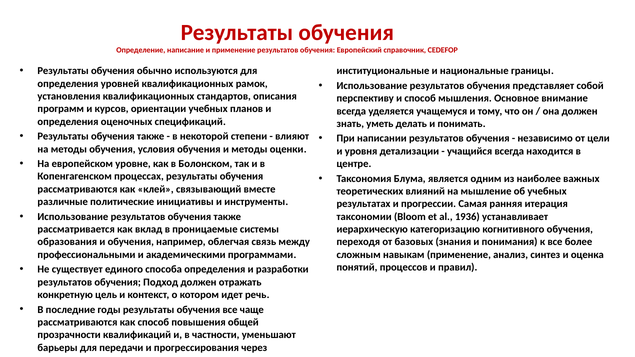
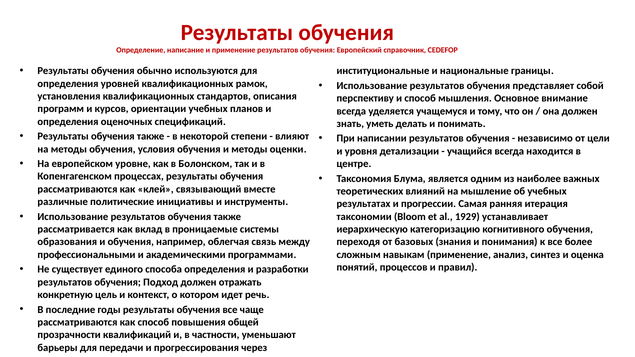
1936: 1936 -> 1929
